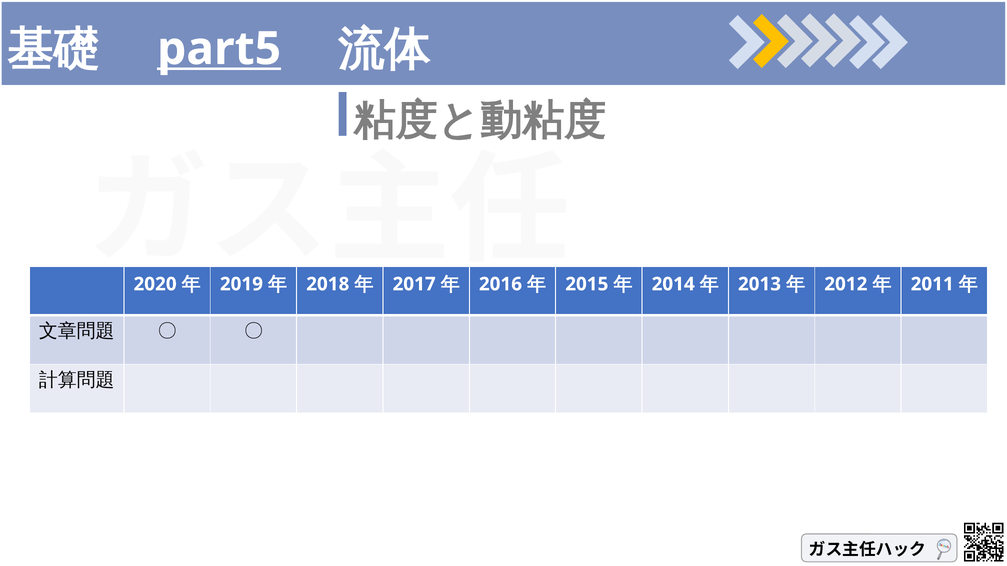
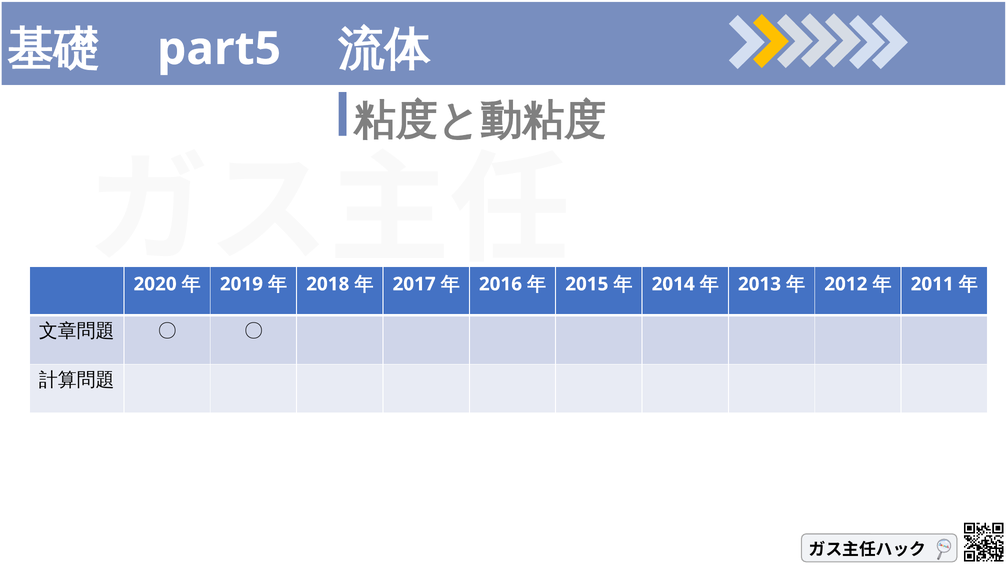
part5 underline: present -> none
